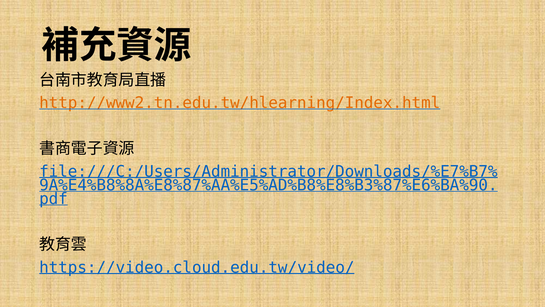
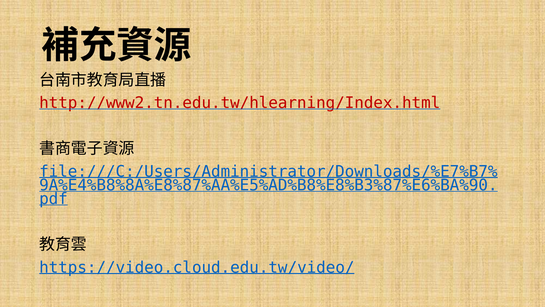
http://www2.tn.edu.tw/hlearning/Index.html colour: orange -> red
